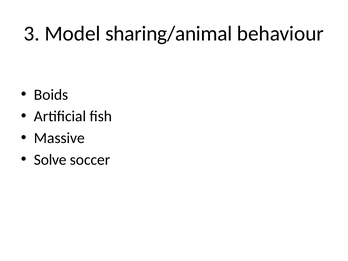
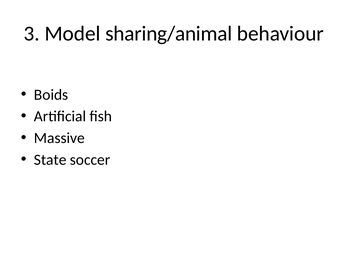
Solve: Solve -> State
